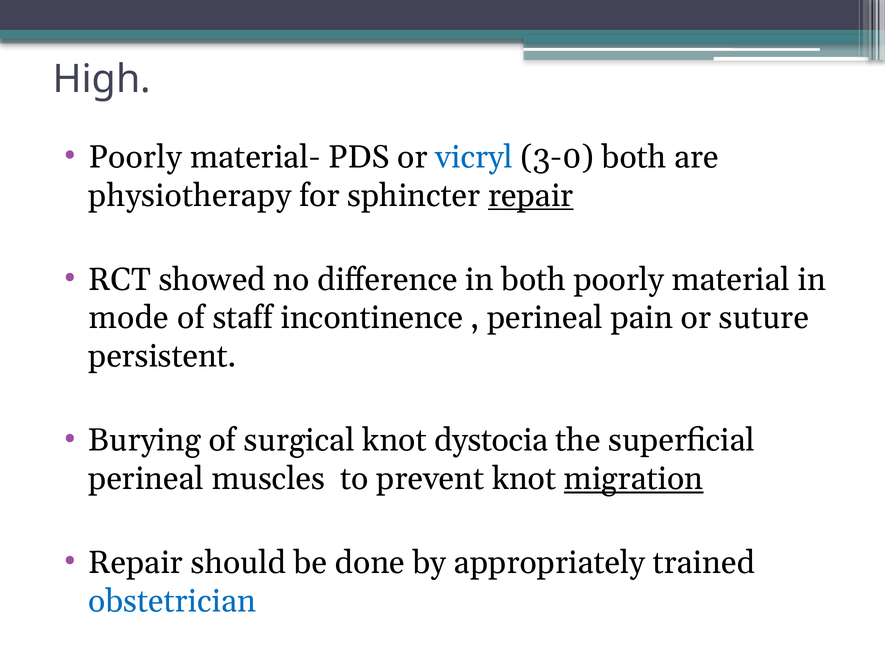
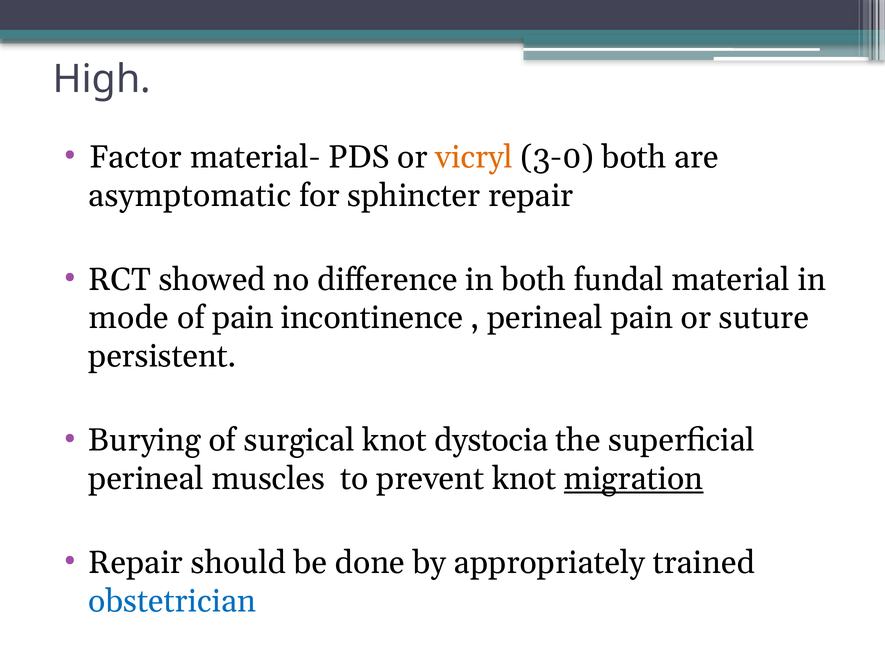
Poorly at (135, 157): Poorly -> Factor
vicryl colour: blue -> orange
physiotherapy: physiotherapy -> asymptomatic
repair at (531, 195) underline: present -> none
both poorly: poorly -> fundal
of staff: staff -> pain
